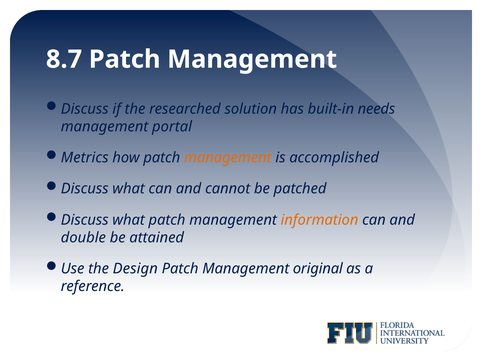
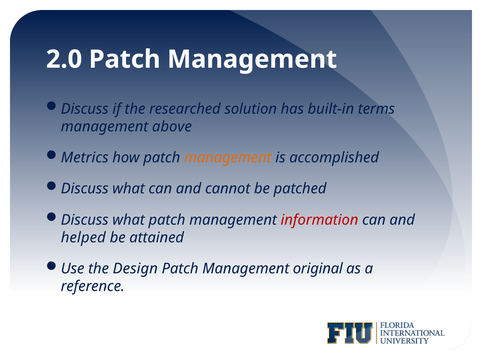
8.7: 8.7 -> 2.0
needs: needs -> terms
portal: portal -> above
information colour: orange -> red
double: double -> helped
